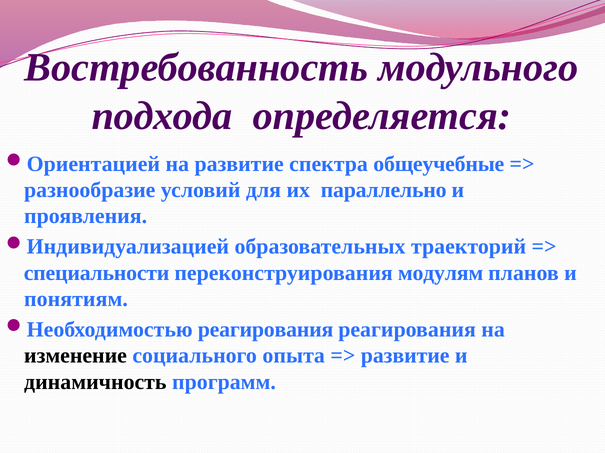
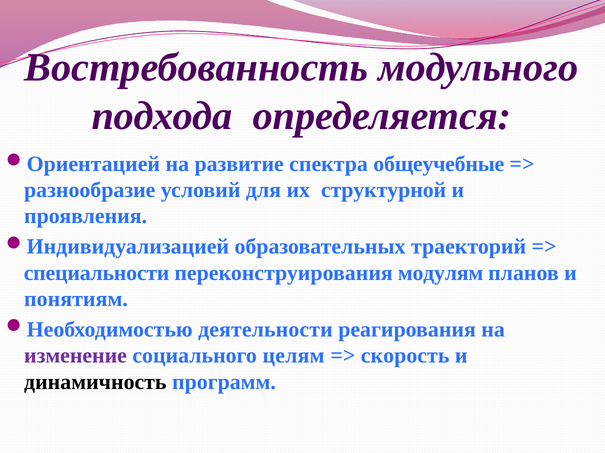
параллельно: параллельно -> структурной
реагирования at (266, 330): реагирования -> деятельности
изменение colour: black -> purple
опыта: опыта -> целям
развитие at (405, 356): развитие -> скорость
